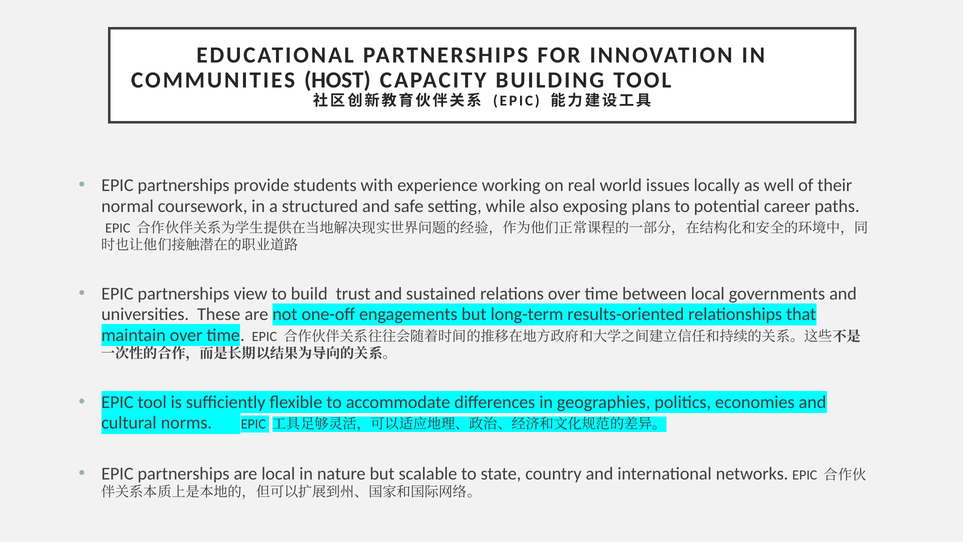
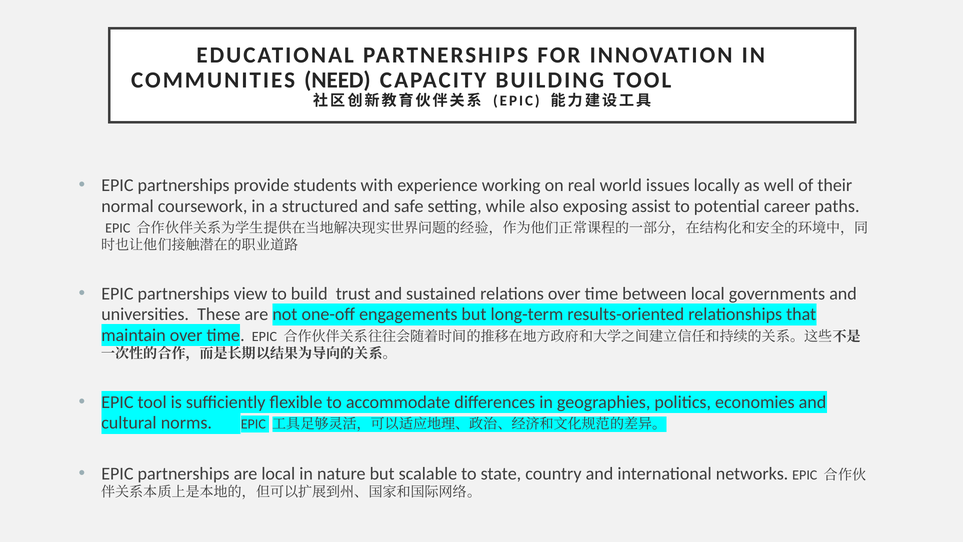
HOST: HOST -> NEED
plans: plans -> assist
